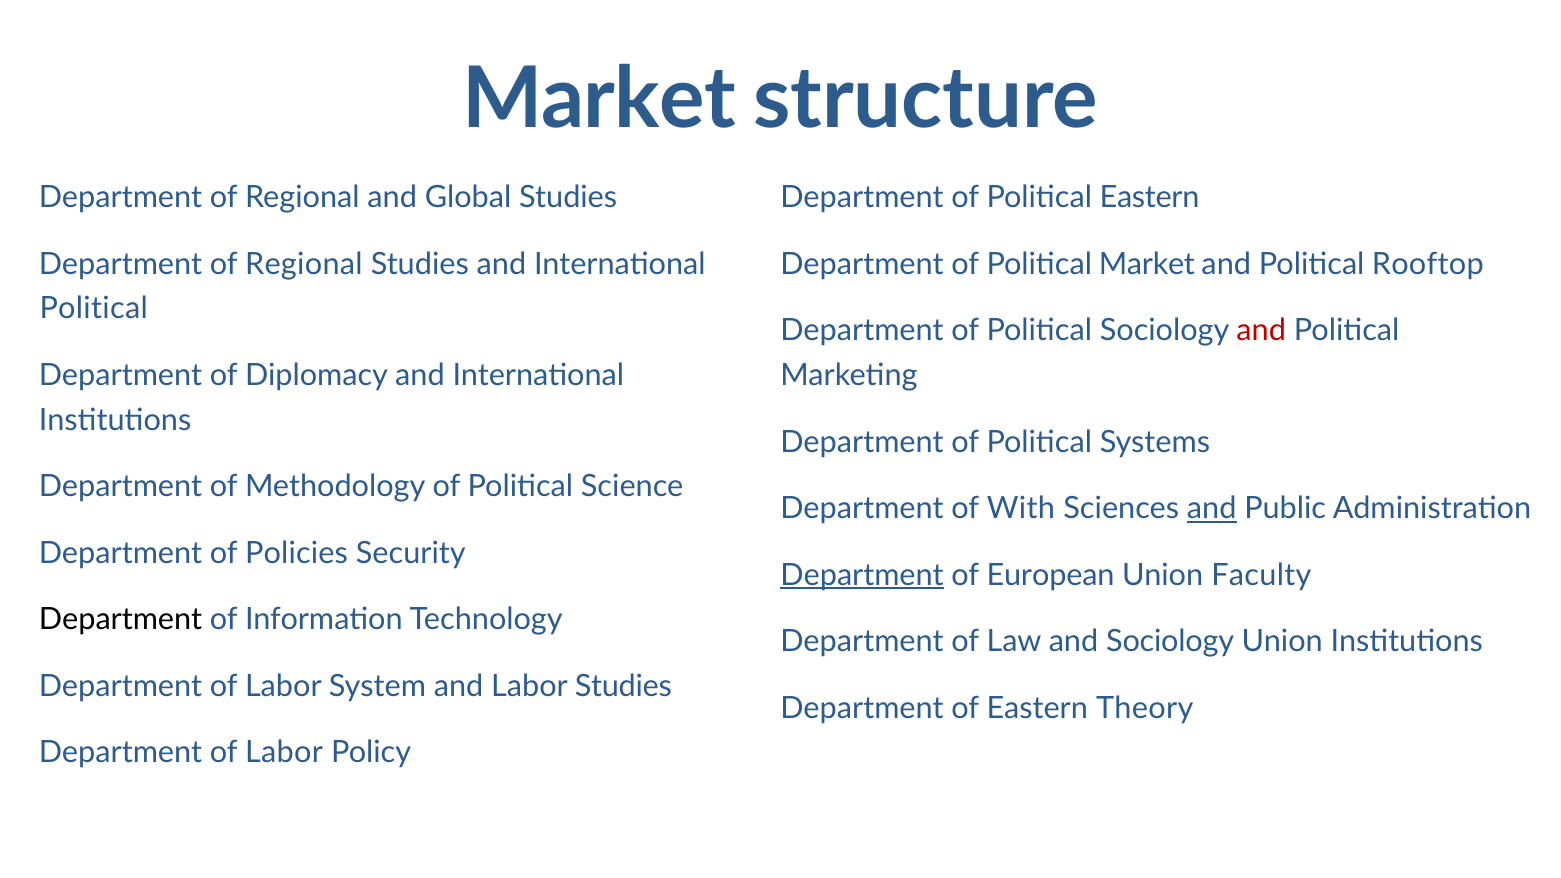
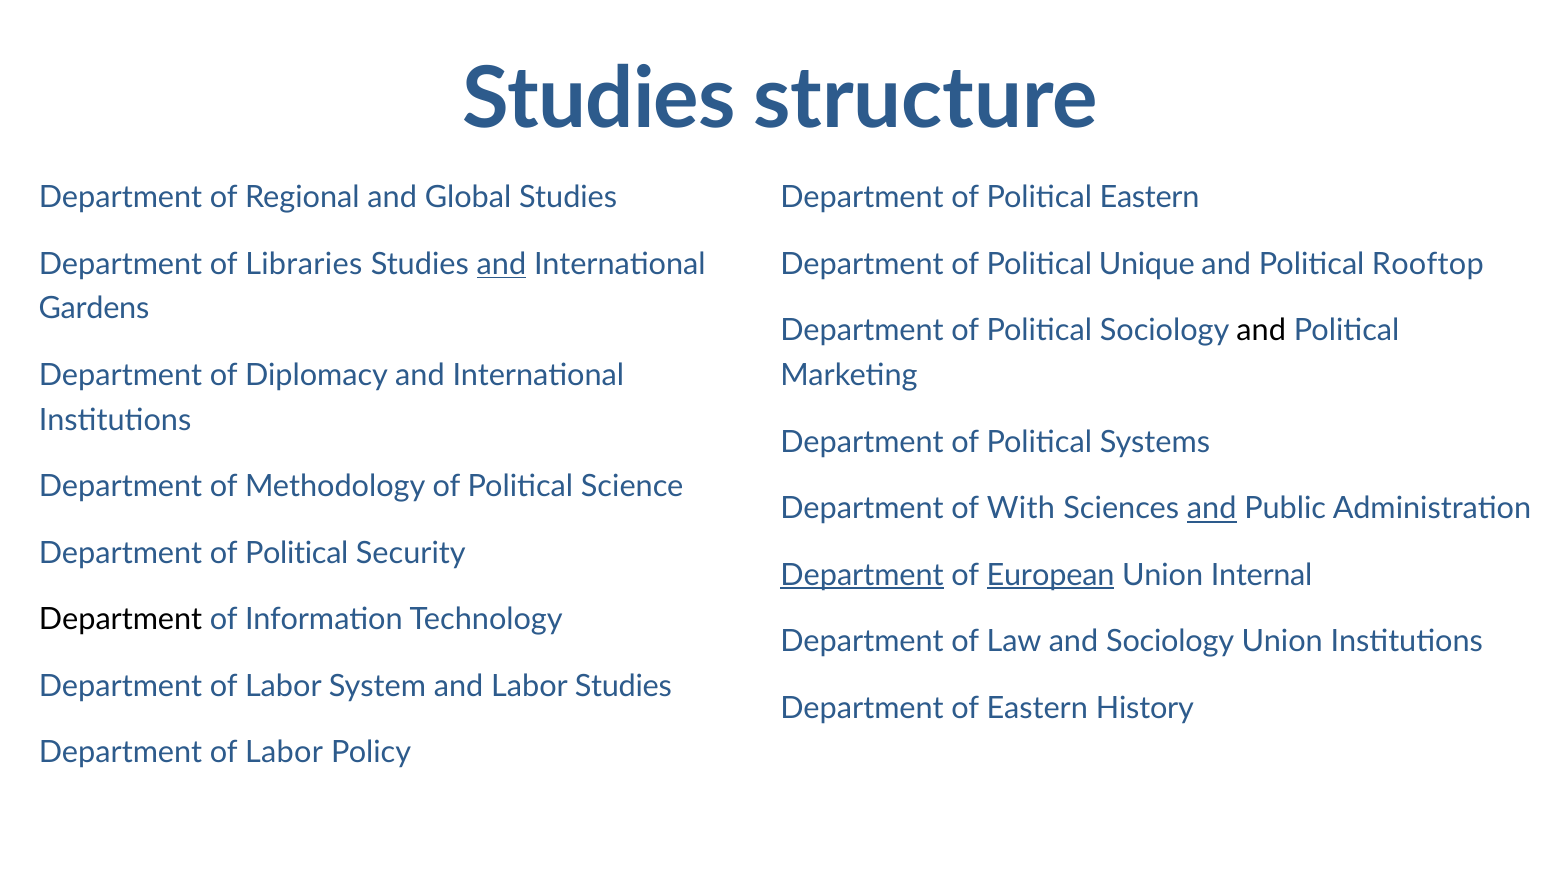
Market at (599, 100): Market -> Studies
Regional at (304, 264): Regional -> Libraries
and at (501, 264) underline: none -> present
Political Market: Market -> Unique
Political at (94, 309): Political -> Gardens
and at (1261, 331) colour: red -> black
Policies at (297, 553): Policies -> Political
European underline: none -> present
Faculty: Faculty -> Internal
Theory: Theory -> History
